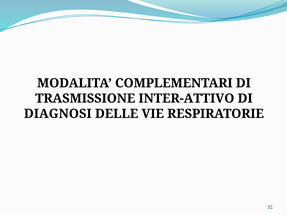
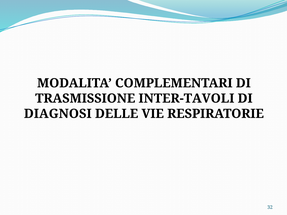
INTER-ATTIVO: INTER-ATTIVO -> INTER-TAVOLI
